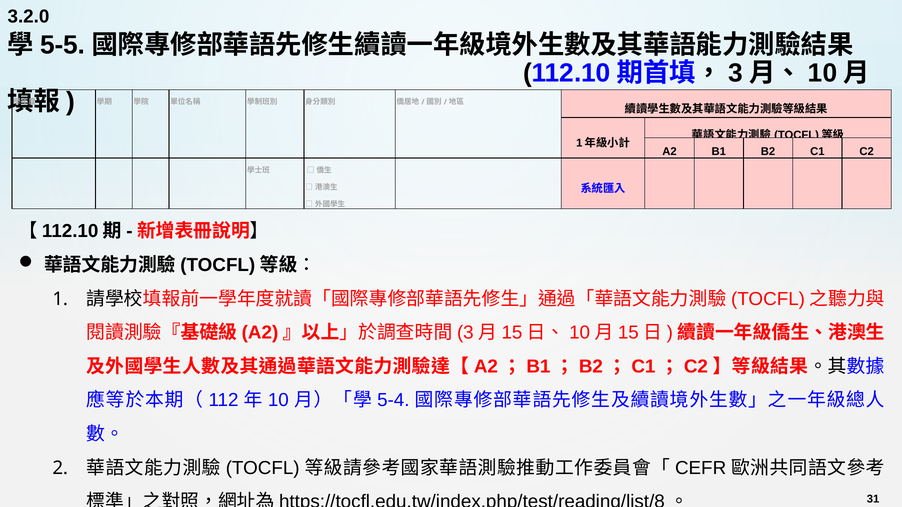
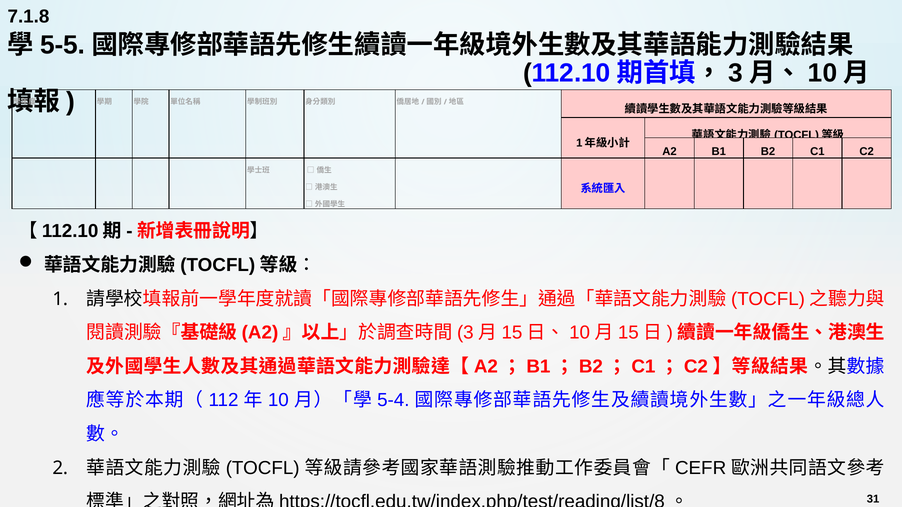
3.2.0: 3.2.0 -> 7.1.8
